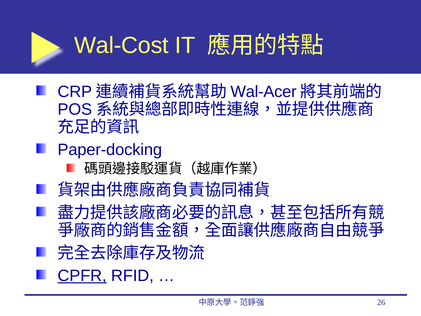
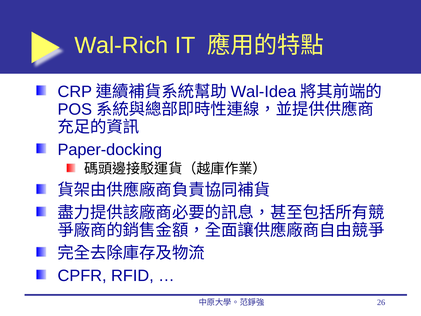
Wal-Cost: Wal-Cost -> Wal-Rich
Wal-Acer: Wal-Acer -> Wal-Idea
CPFR underline: present -> none
